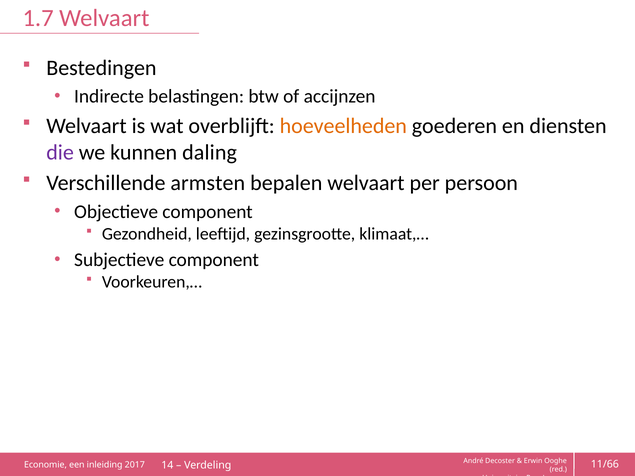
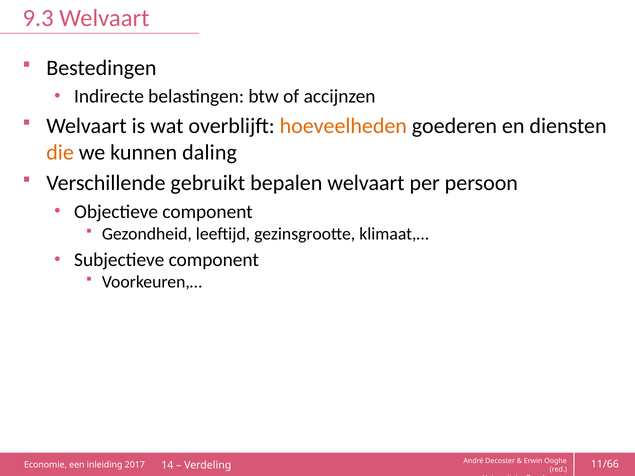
1.7: 1.7 -> 9.3
die colour: purple -> orange
armsten: armsten -> gebruikt
